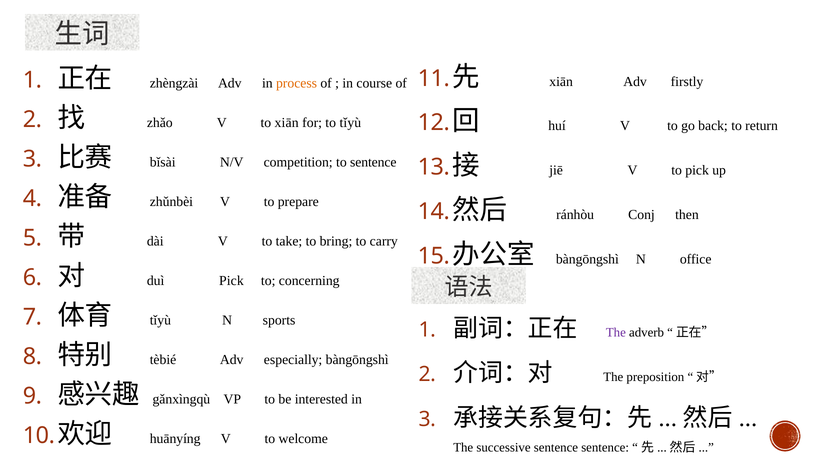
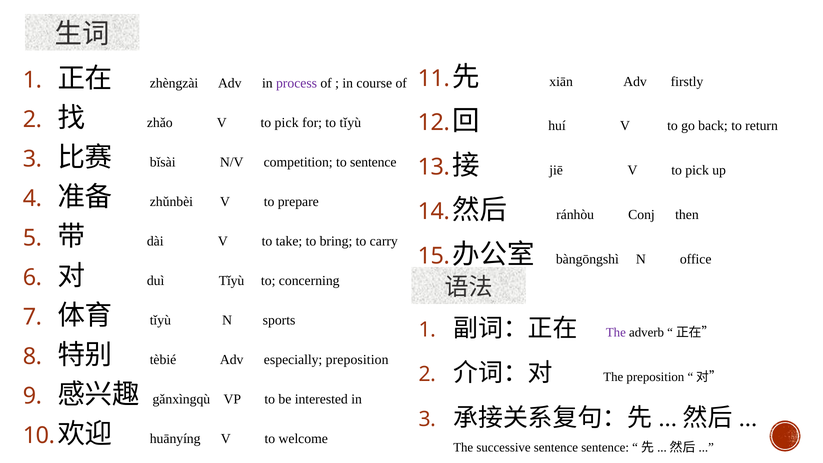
process colour: orange -> purple
xiān at (287, 123): xiān -> pick
duì Pick: Pick -> Tǐyù
especially bàngōngshì: bàngōngshì -> preposition
